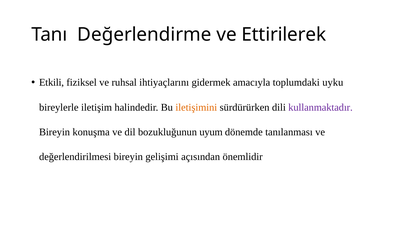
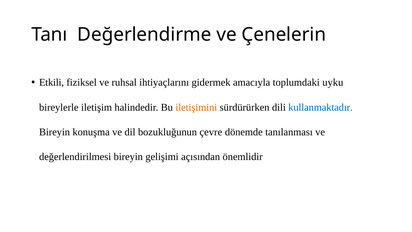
Ettirilerek: Ettirilerek -> Çenelerin
kullanmaktadır colour: purple -> blue
uyum: uyum -> çevre
